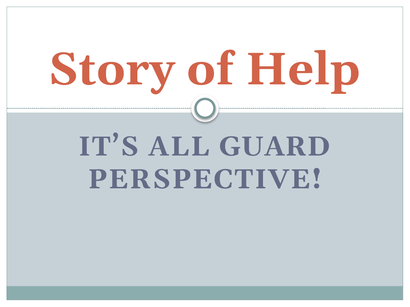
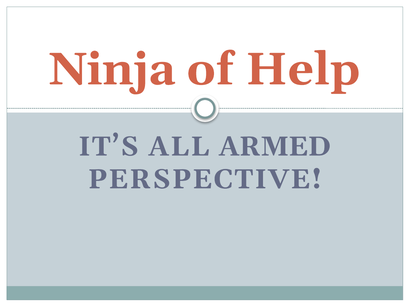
Story: Story -> Ninja
GUARD: GUARD -> ARMED
